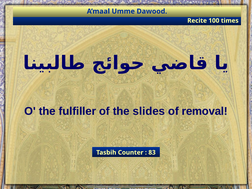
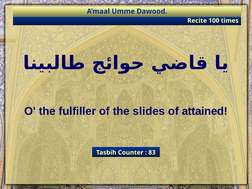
removal: removal -> attained
